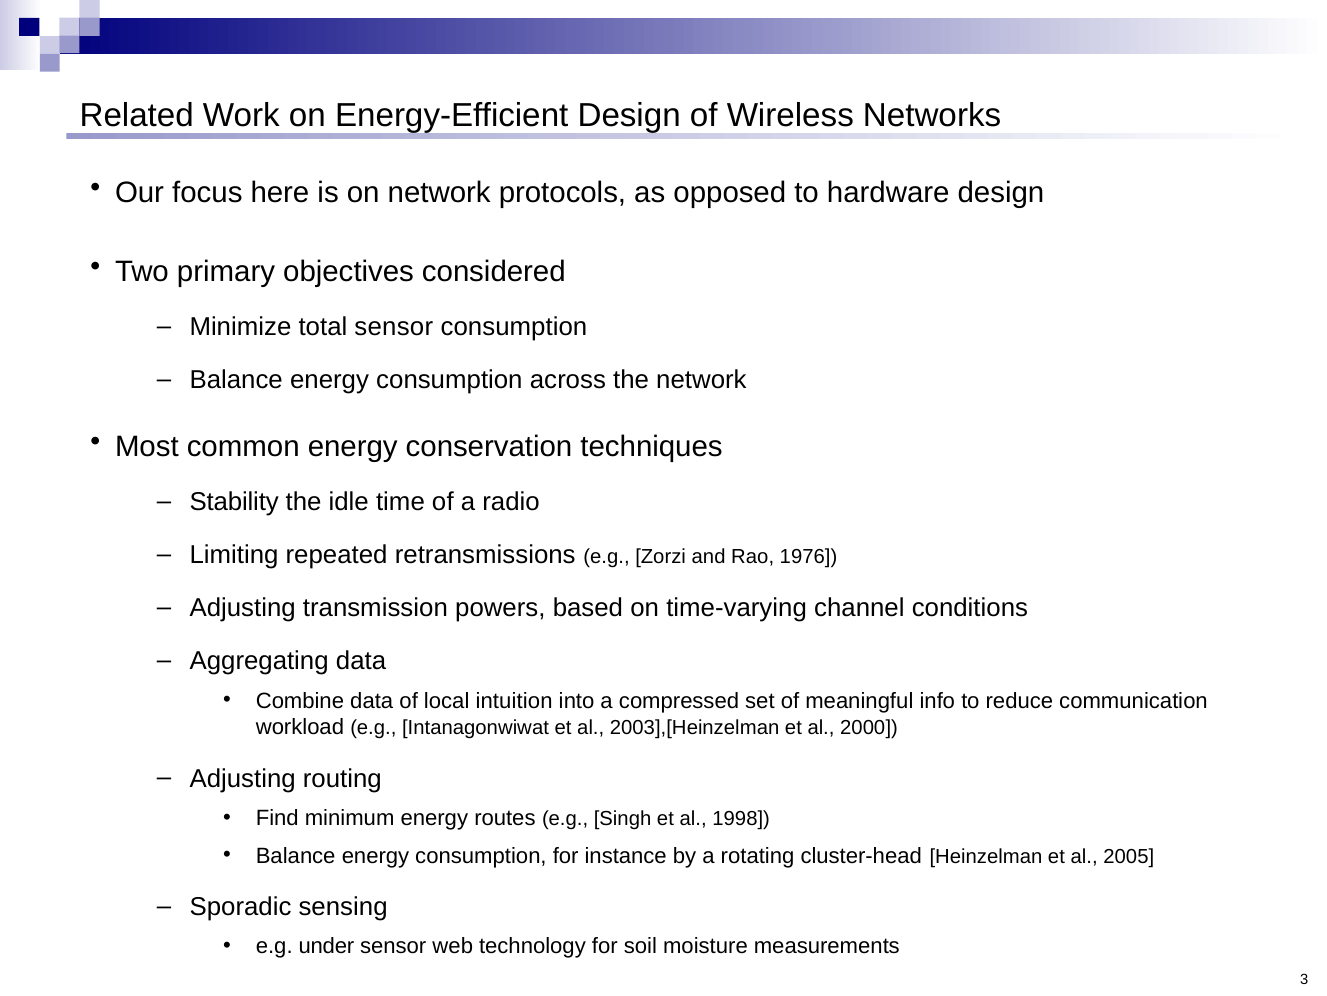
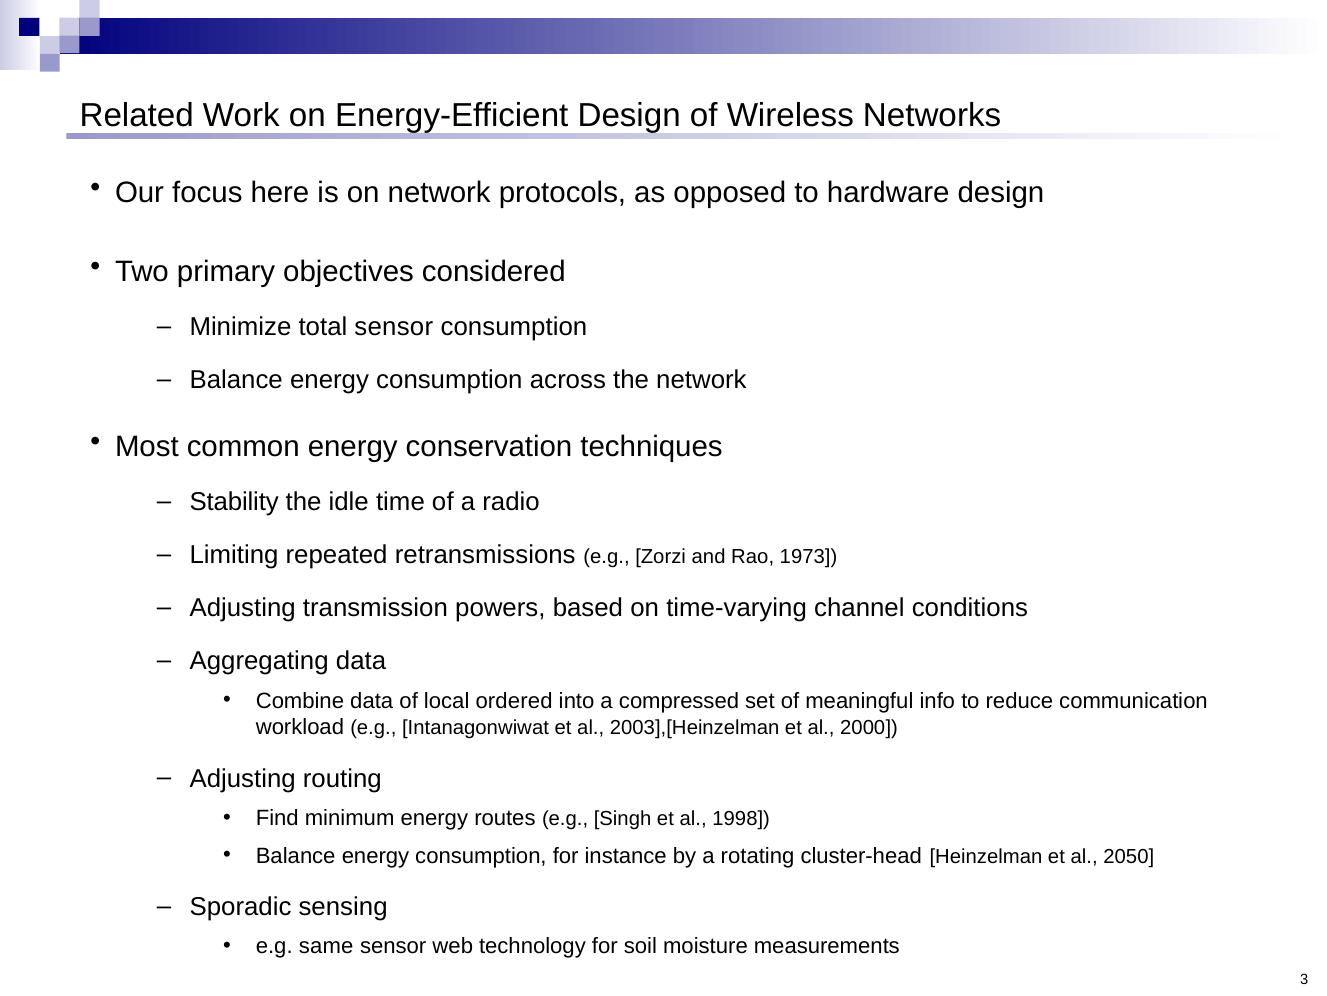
1976: 1976 -> 1973
intuition: intuition -> ordered
2005: 2005 -> 2050
under: under -> same
